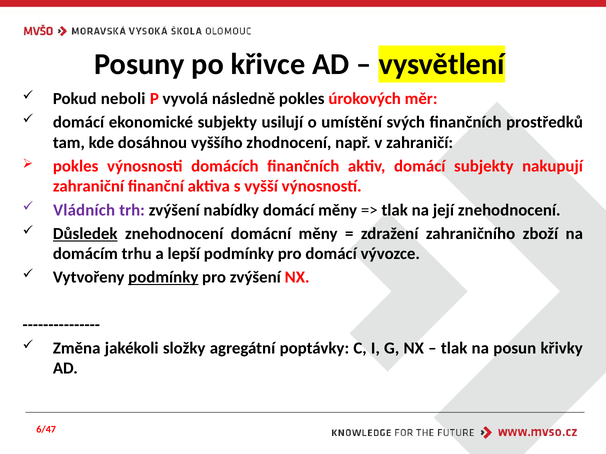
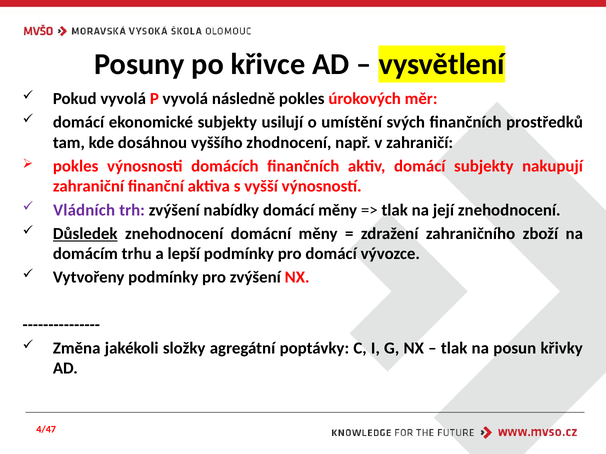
Pokud neboli: neboli -> vyvolá
podmínky at (163, 278) underline: present -> none
6/47: 6/47 -> 4/47
